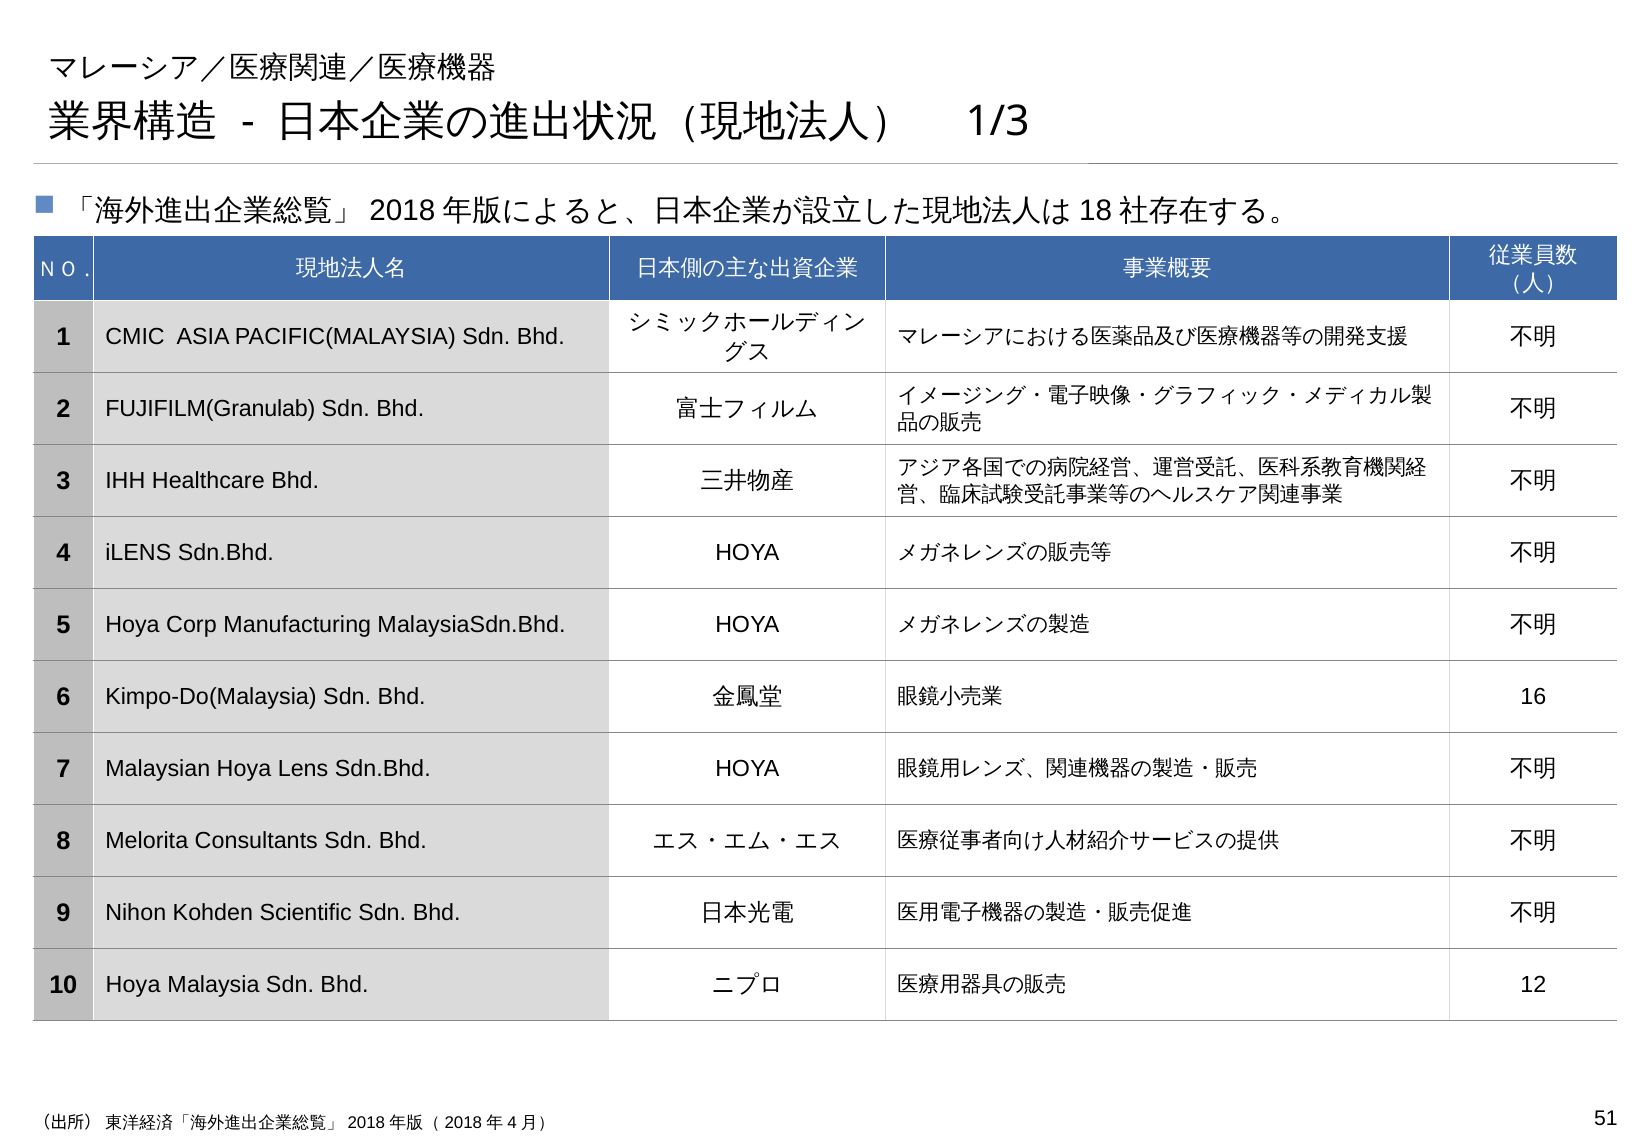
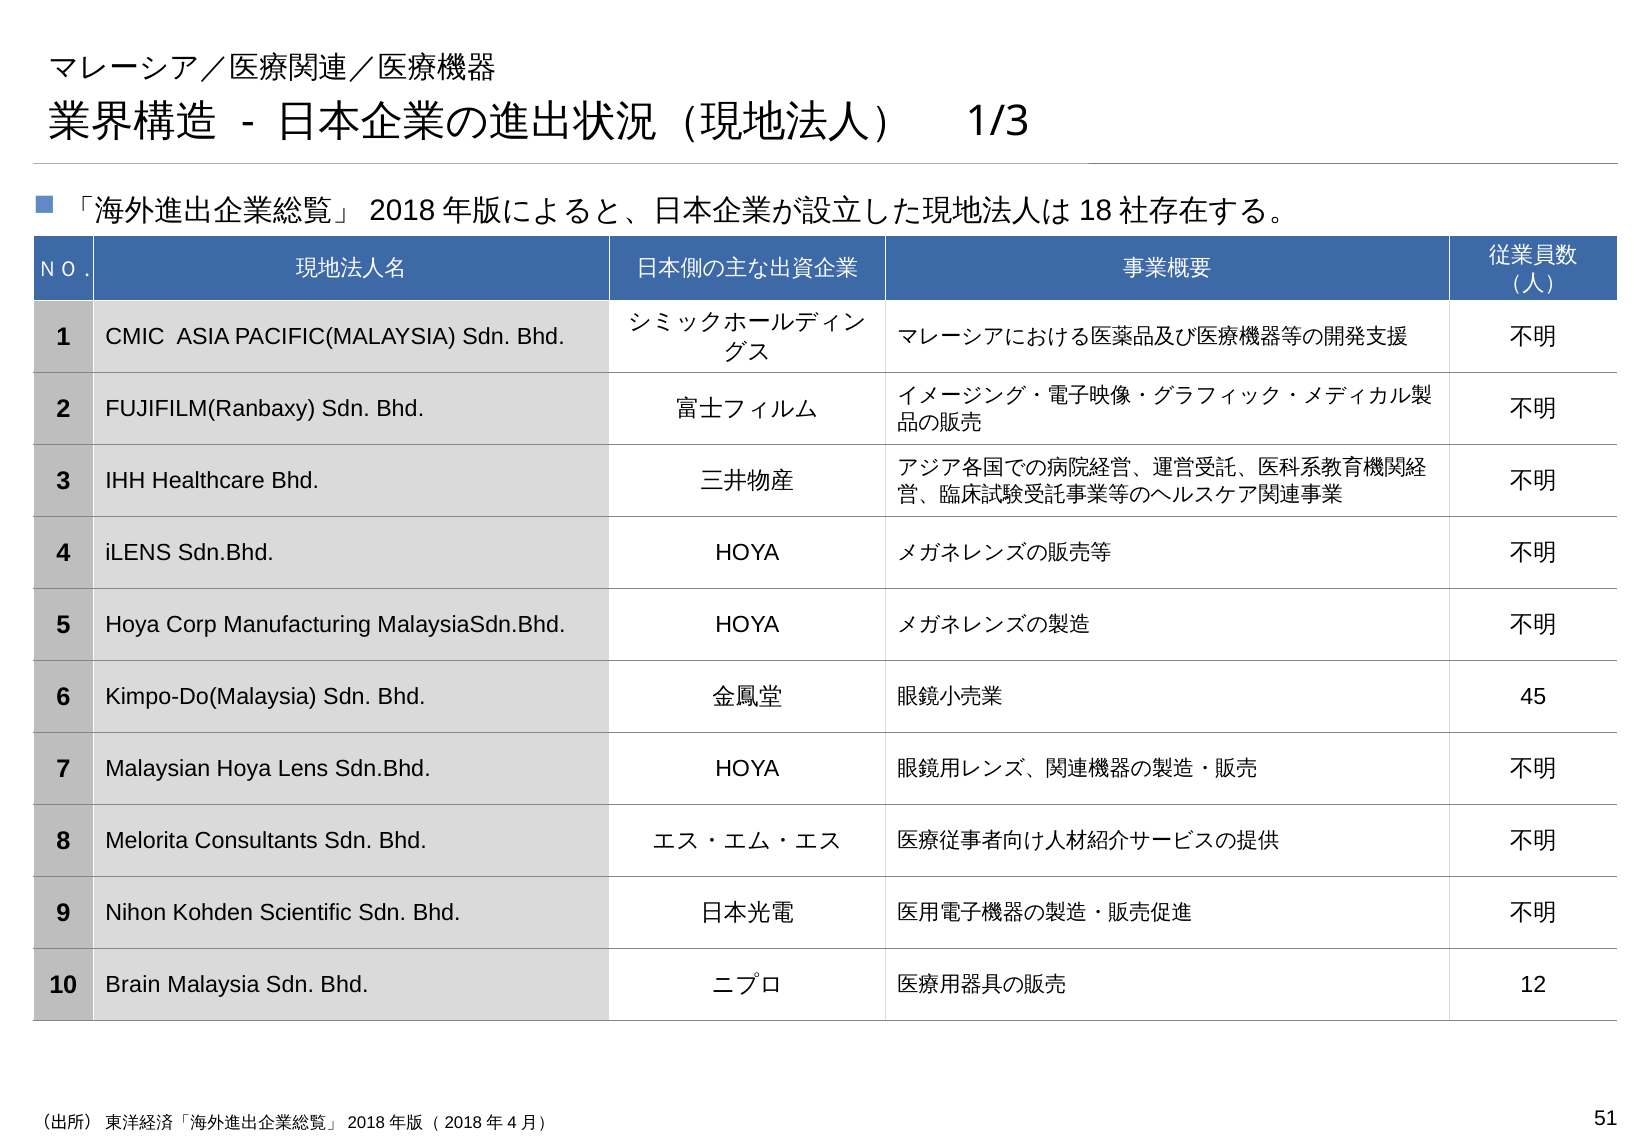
FUJIFILM(Granulab: FUJIFILM(Granulab -> FUJIFILM(Ranbaxy
16: 16 -> 45
10 Hoya: Hoya -> Brain
